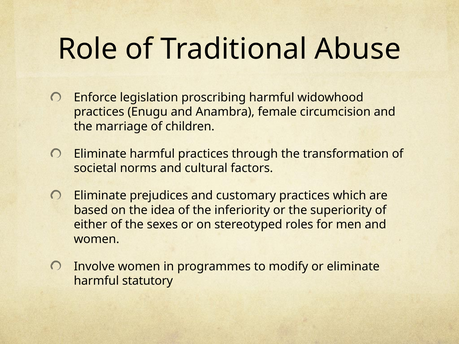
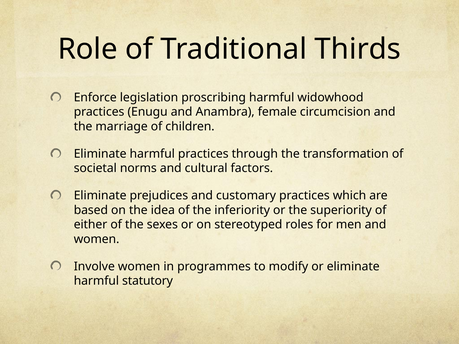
Abuse: Abuse -> Thirds
